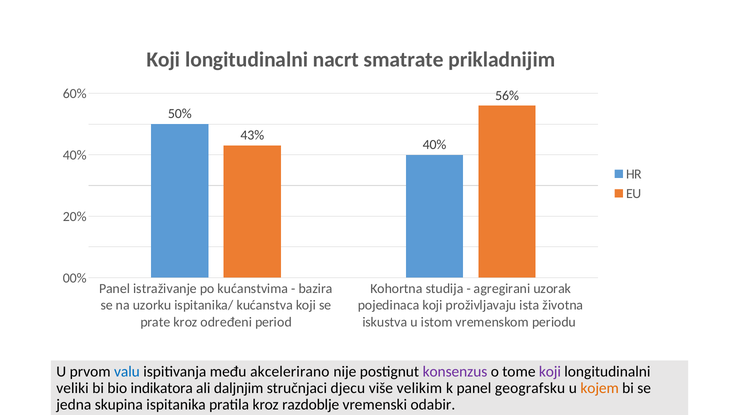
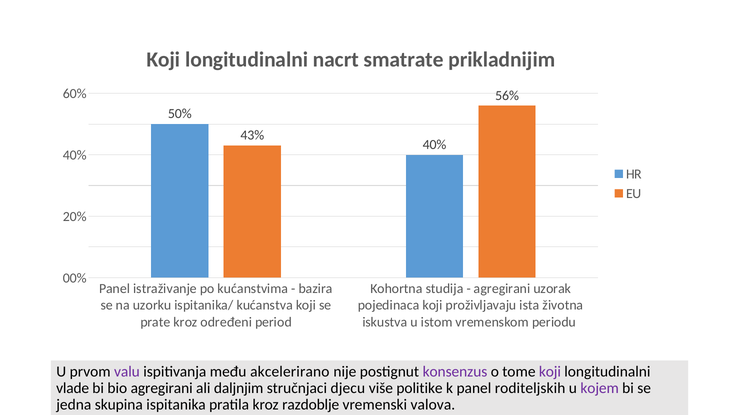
valu colour: blue -> purple
veliki: veliki -> vlade
bio indikatora: indikatora -> agregirani
velikim: velikim -> politike
geografsku: geografsku -> roditeljskih
kojem colour: orange -> purple
odabir: odabir -> valova
